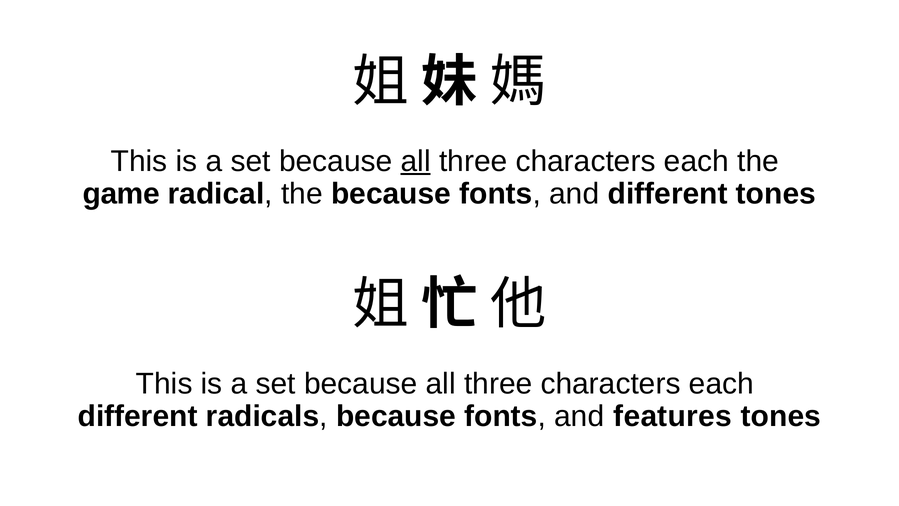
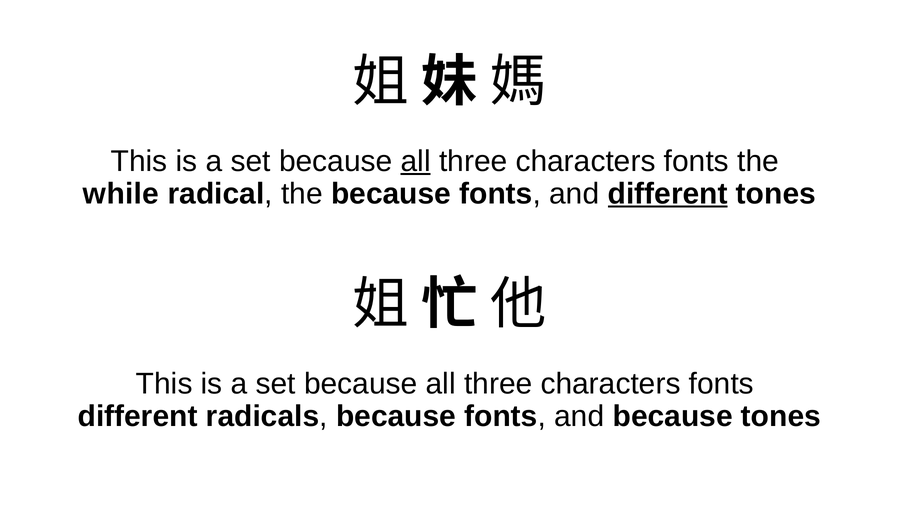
each at (696, 161): each -> fonts
game: game -> while
different at (668, 194) underline: none -> present
each at (721, 384): each -> fonts
and features: features -> because
